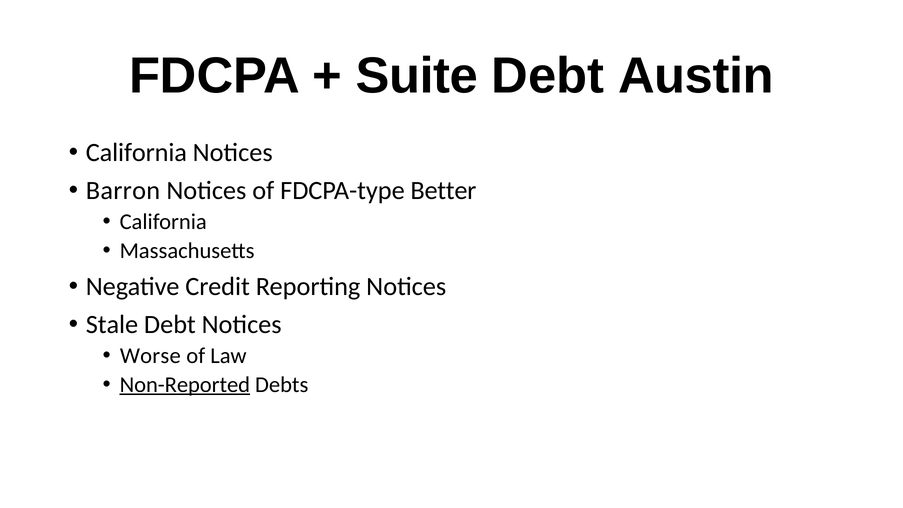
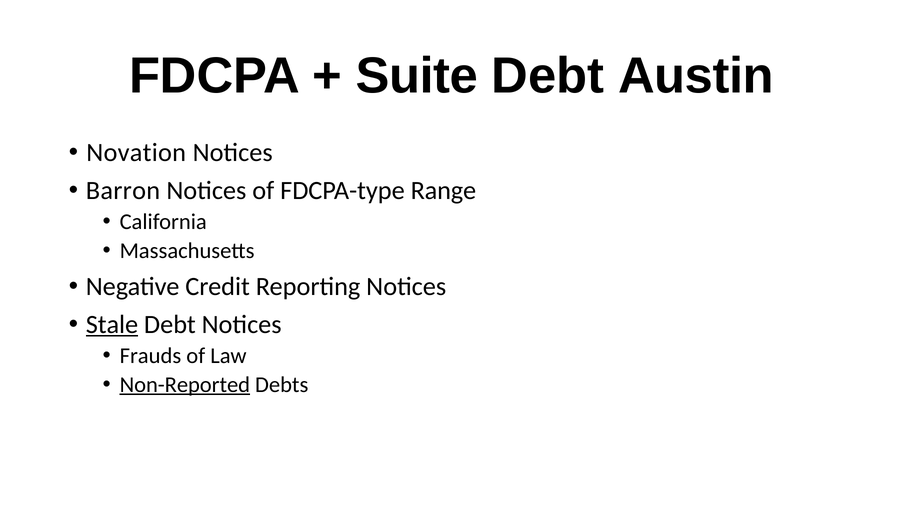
California at (136, 153): California -> Novation
Better: Better -> Range
Stale underline: none -> present
Worse: Worse -> Frauds
